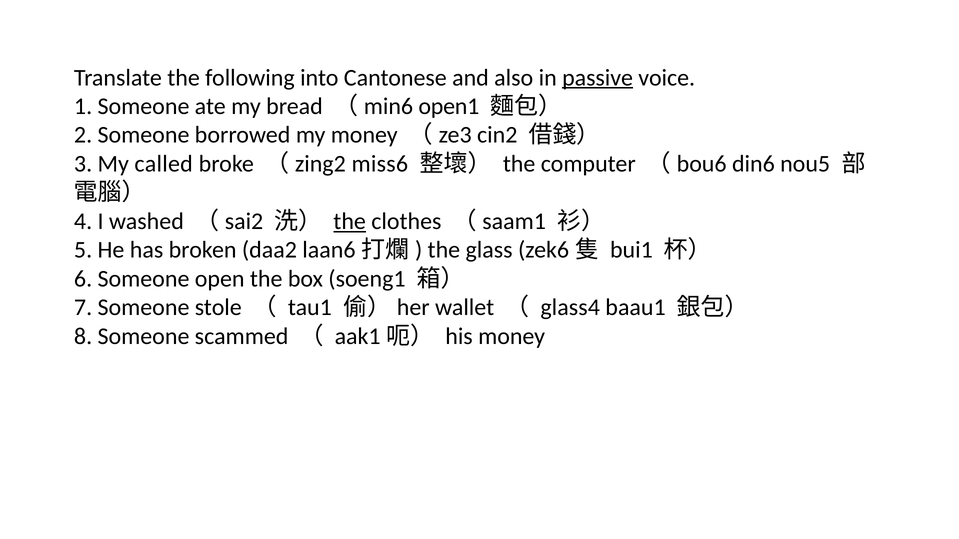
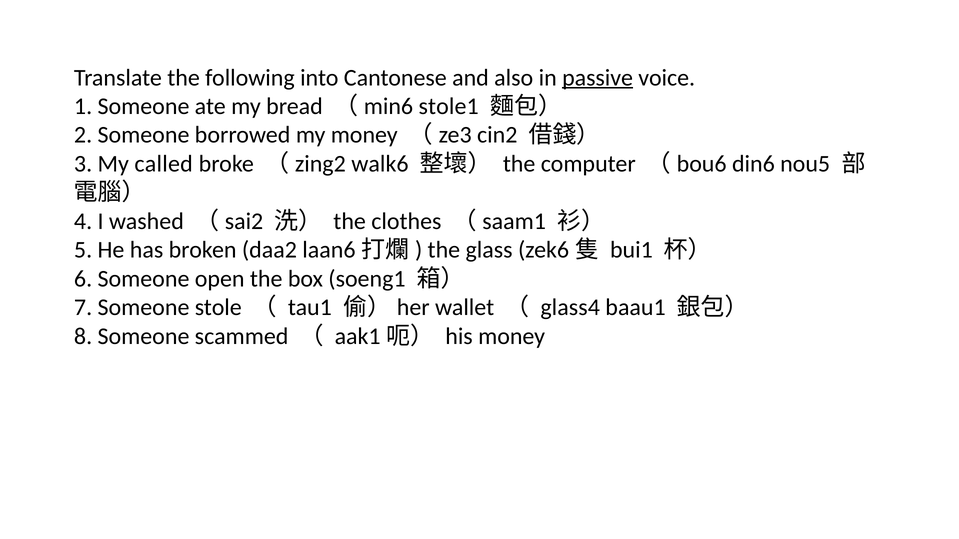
open1: open1 -> stole1
miss6: miss6 -> walk6
the at (350, 222) underline: present -> none
